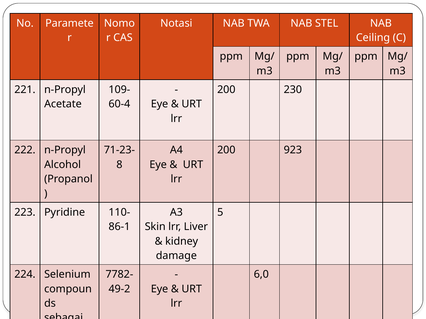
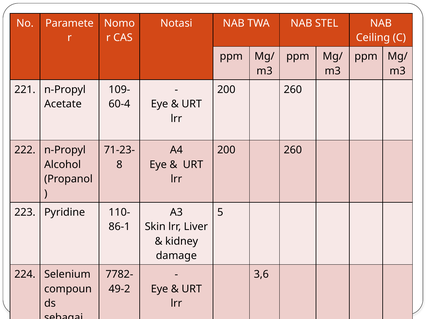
230 at (293, 90): 230 -> 260
923 at (293, 150): 923 -> 260
6,0: 6,0 -> 3,6
